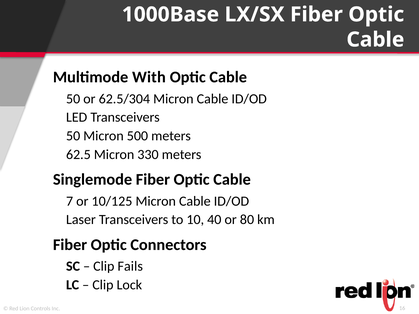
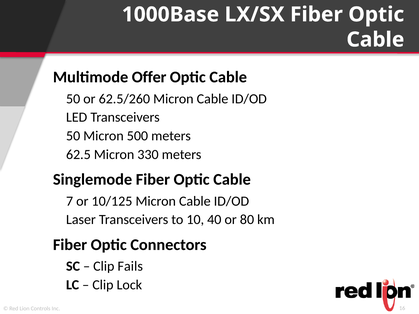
With: With -> Offer
62.5/304: 62.5/304 -> 62.5/260
